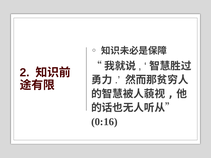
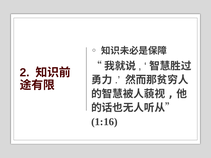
0:16: 0:16 -> 1:16
